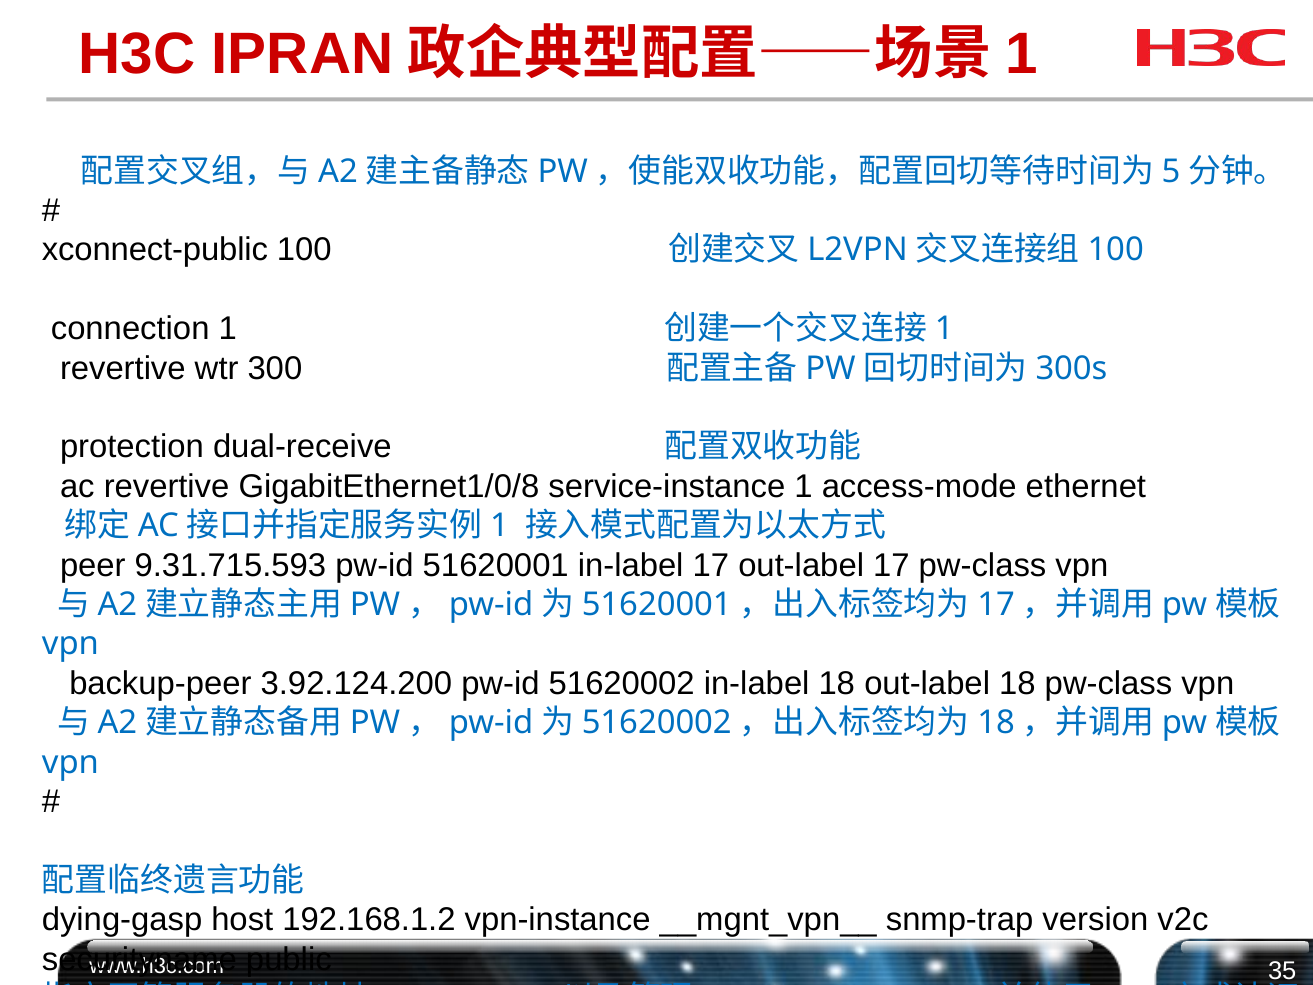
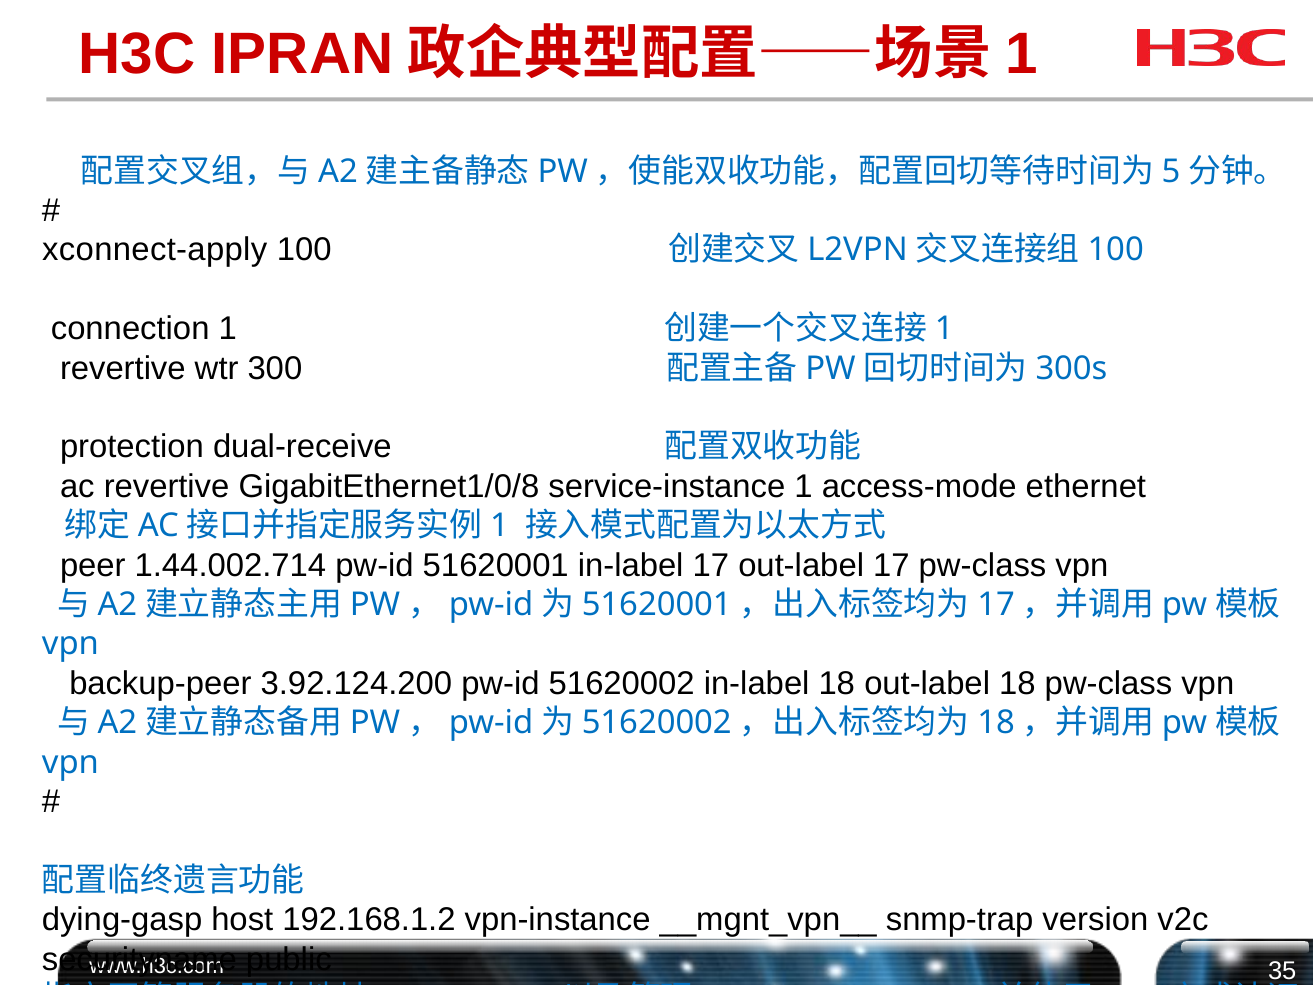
xconnect-public: xconnect-public -> xconnect-apply
9.31.715.593: 9.31.715.593 -> 1.44.002.714
